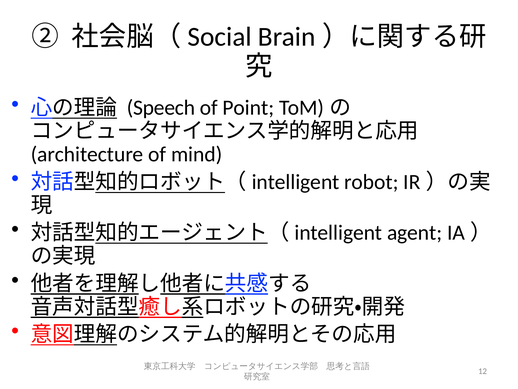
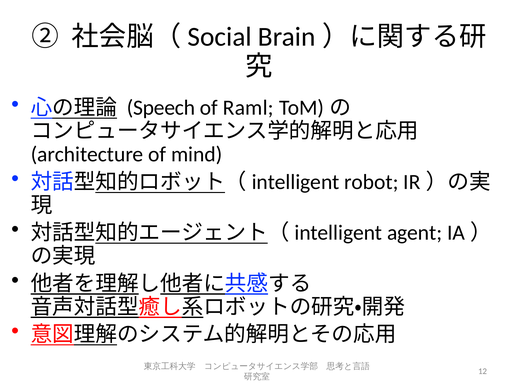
Point: Point -> Raml
